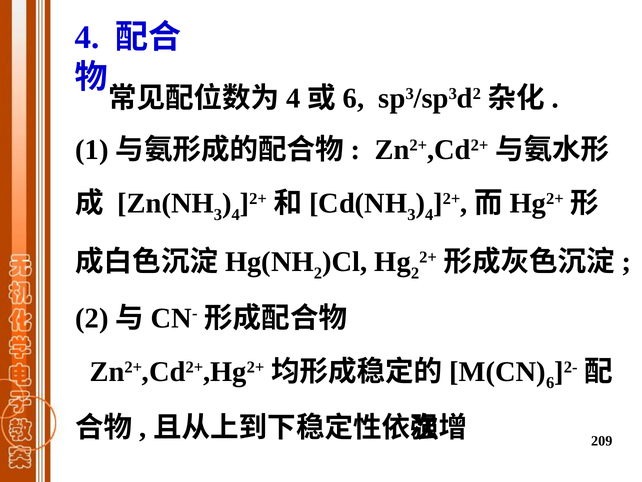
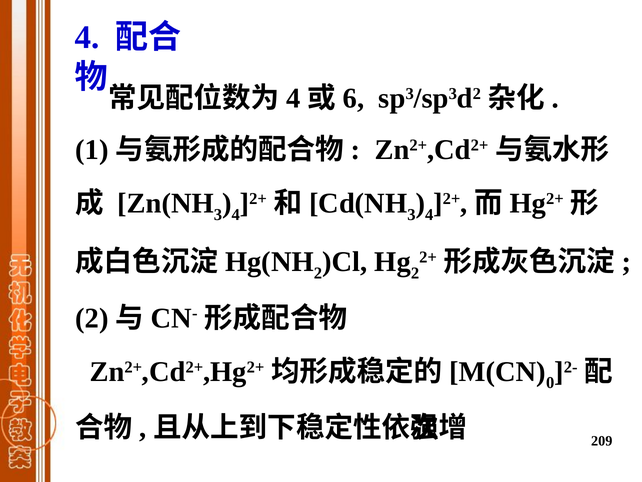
6 at (550, 383): 6 -> 0
